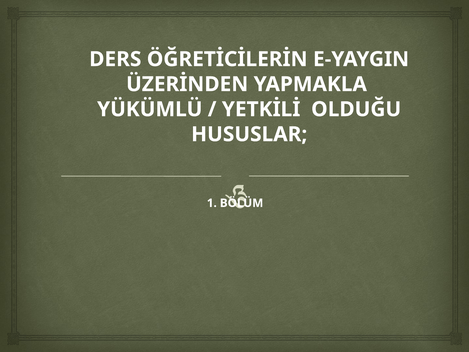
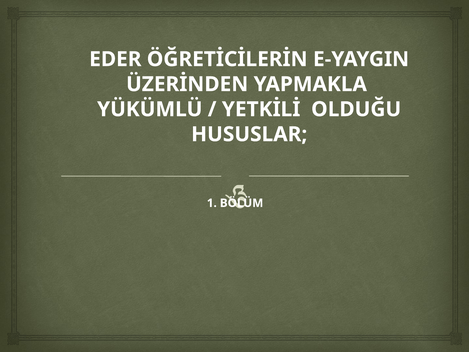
DERS: DERS -> EDER
